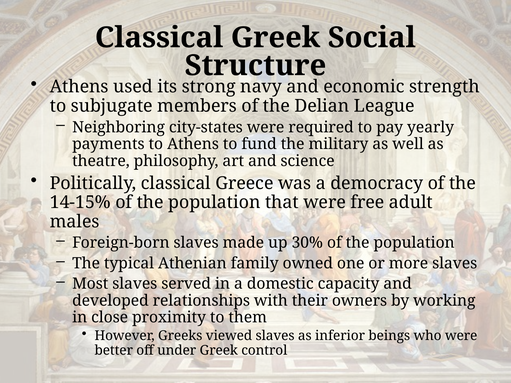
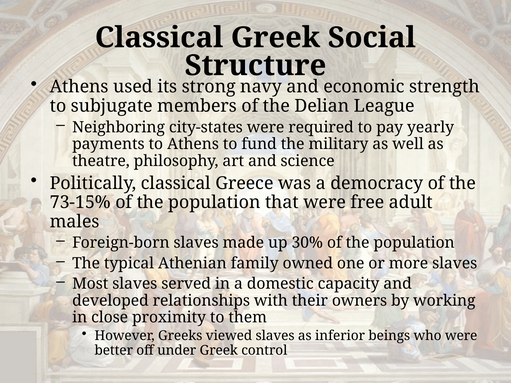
14-15%: 14-15% -> 73-15%
